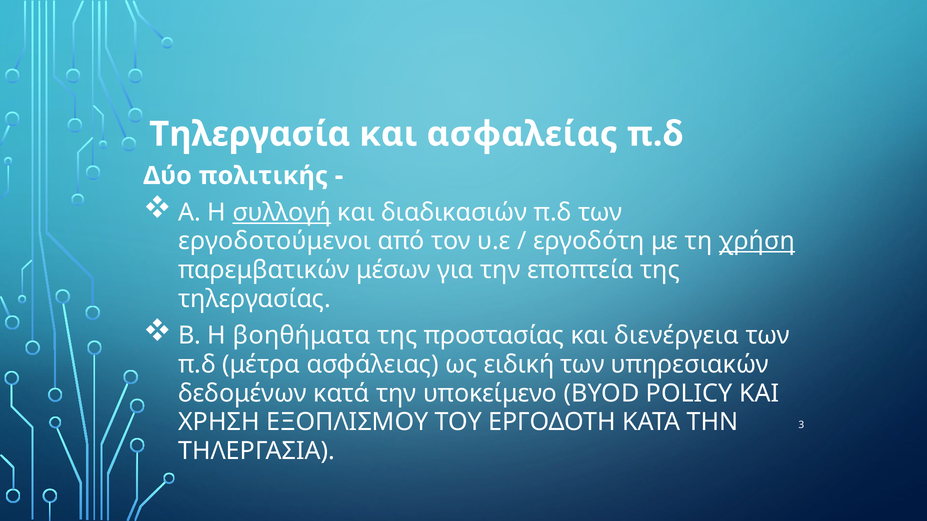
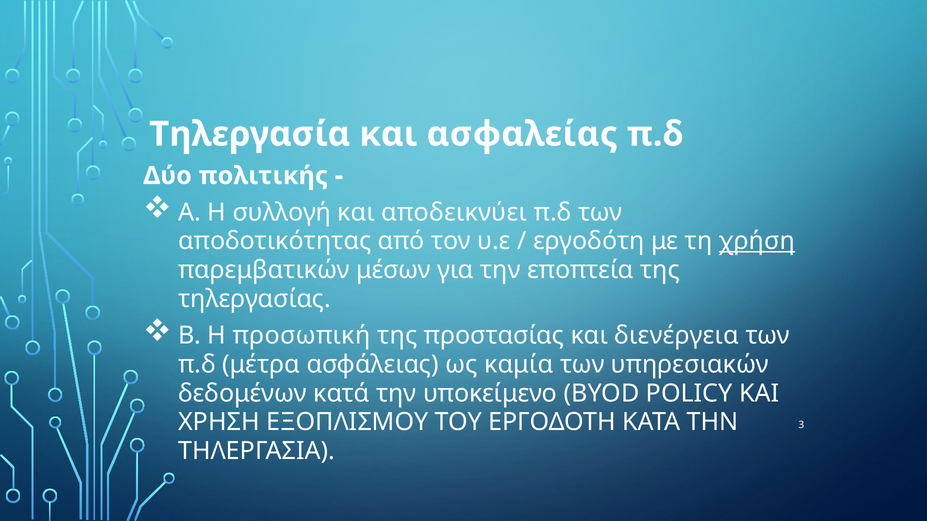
συλλογή underline: present -> none
διαδικασιών: διαδικασιών -> αποδεικνύει
εργοδοτούμενοι: εργοδοτούμενοι -> αποδοτικότητας
βοηθήματα: βοηθήματα -> προσωπική
ειδική: ειδική -> καμία
